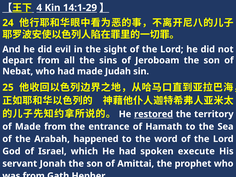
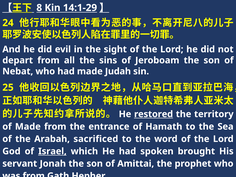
4: 4 -> 8
happened: happened -> sacrificed
Israel underline: none -> present
execute: execute -> brought
